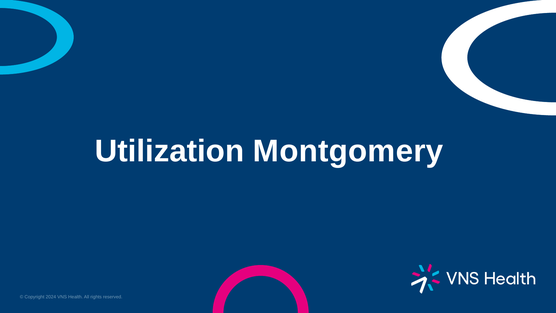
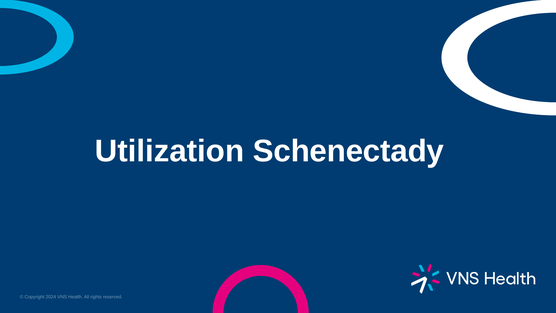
Montgomery: Montgomery -> Schenectady
